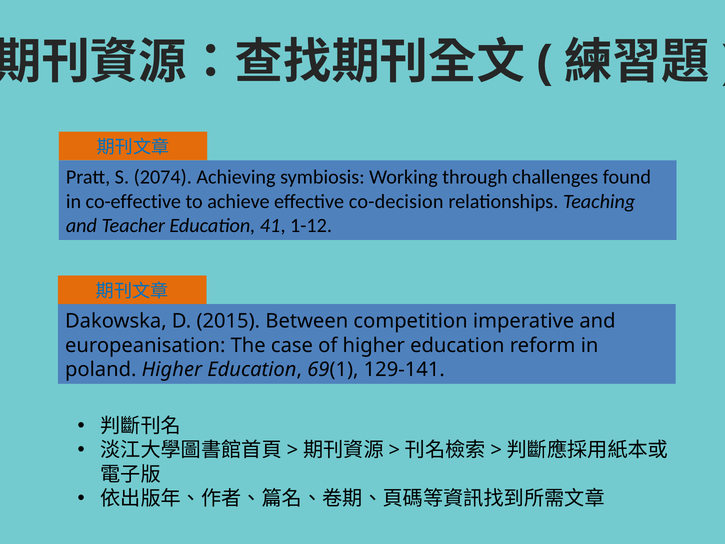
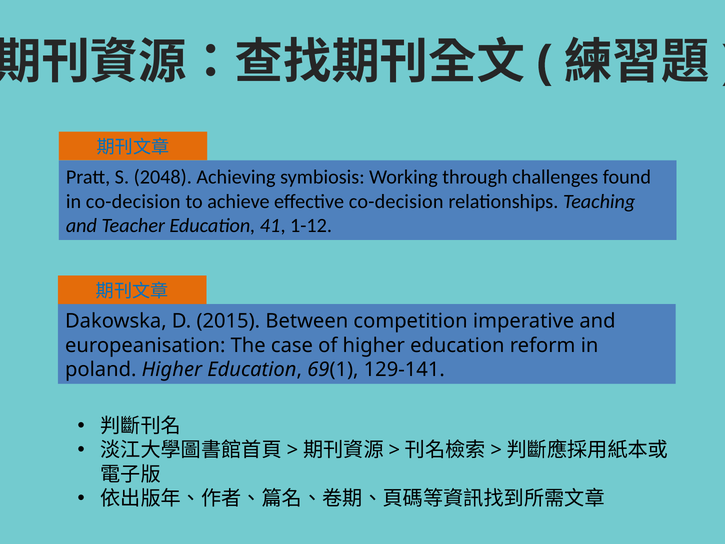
2074: 2074 -> 2048
in co-effective: co-effective -> co-decision
